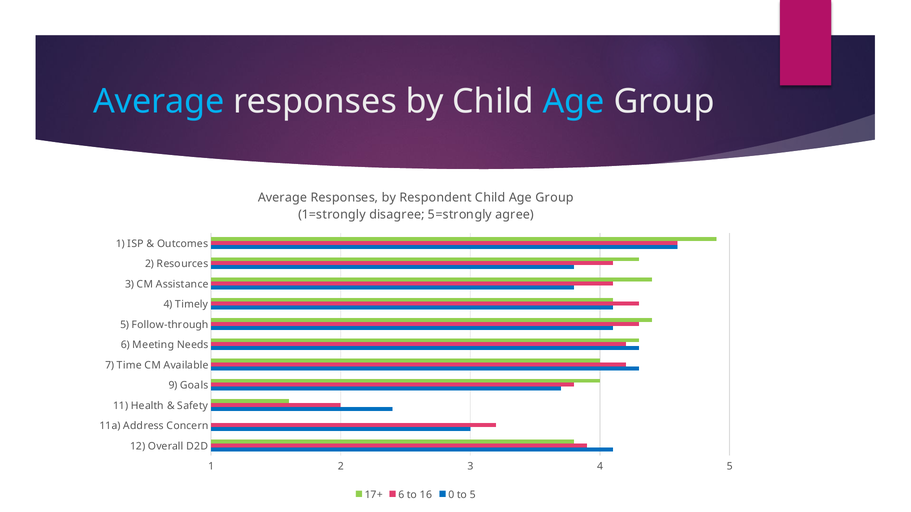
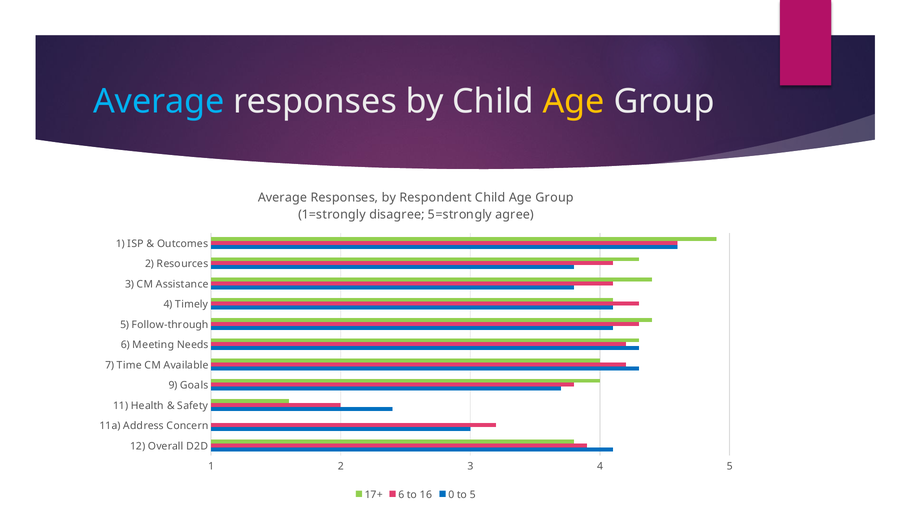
Age at (574, 102) colour: light blue -> yellow
